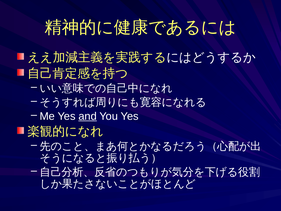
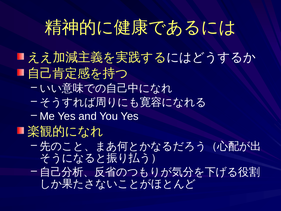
and underline: present -> none
